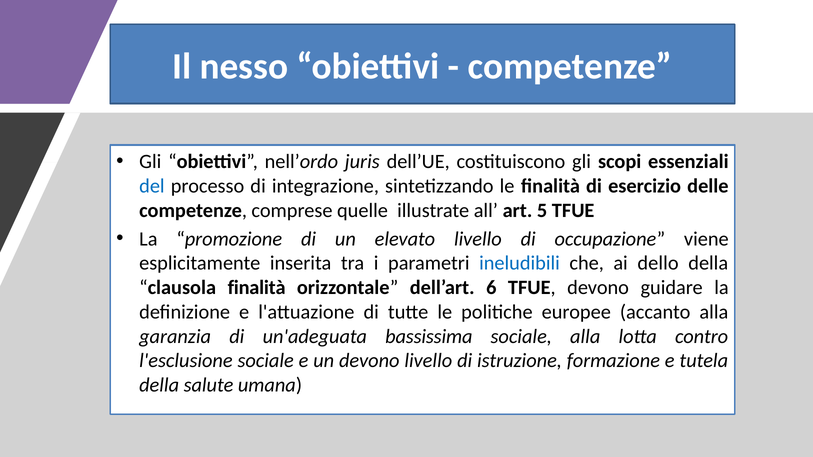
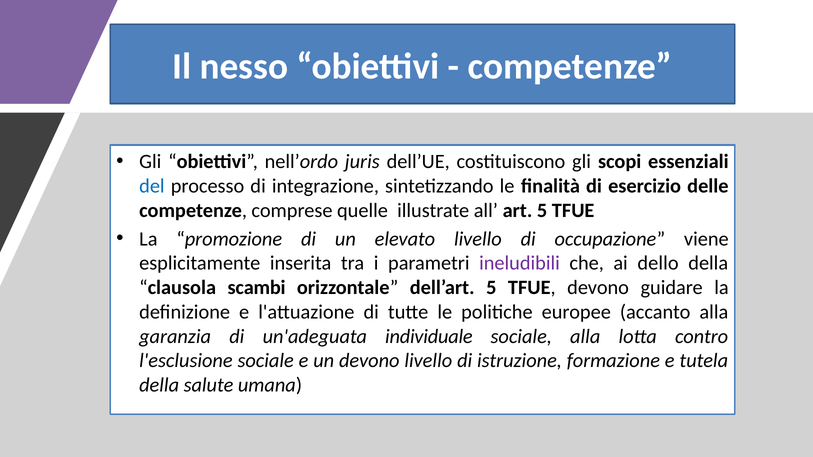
ineludibili colour: blue -> purple
clausola finalità: finalità -> scambi
dell’art 6: 6 -> 5
bassissima: bassissima -> individuale
